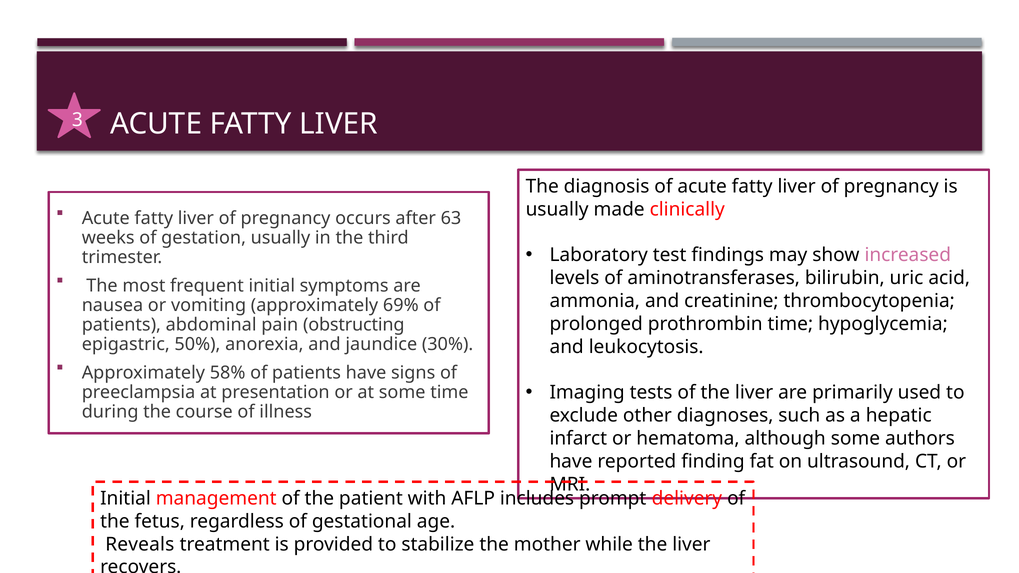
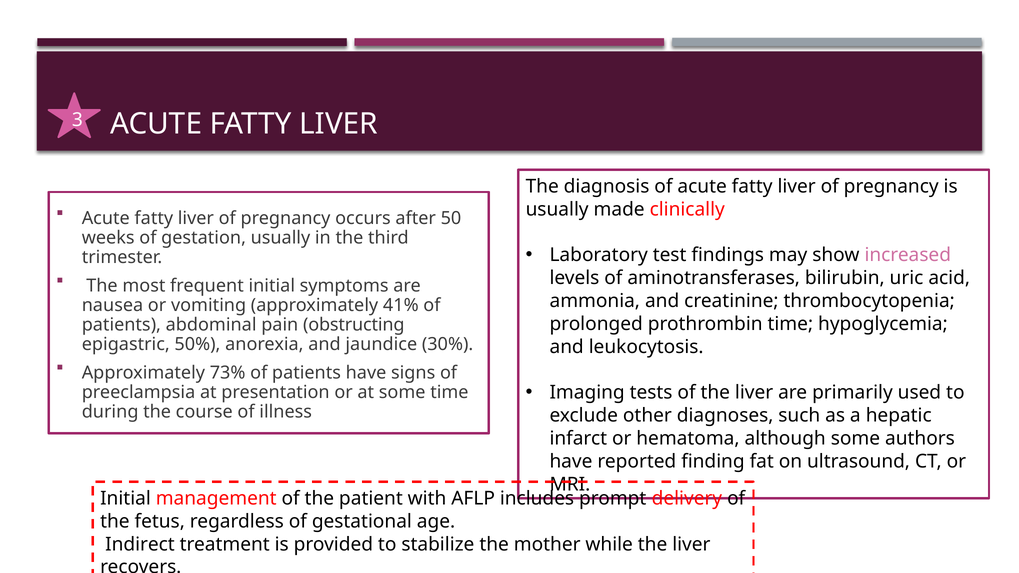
63: 63 -> 50
69%: 69% -> 41%
58%: 58% -> 73%
Reveals: Reveals -> Indirect
